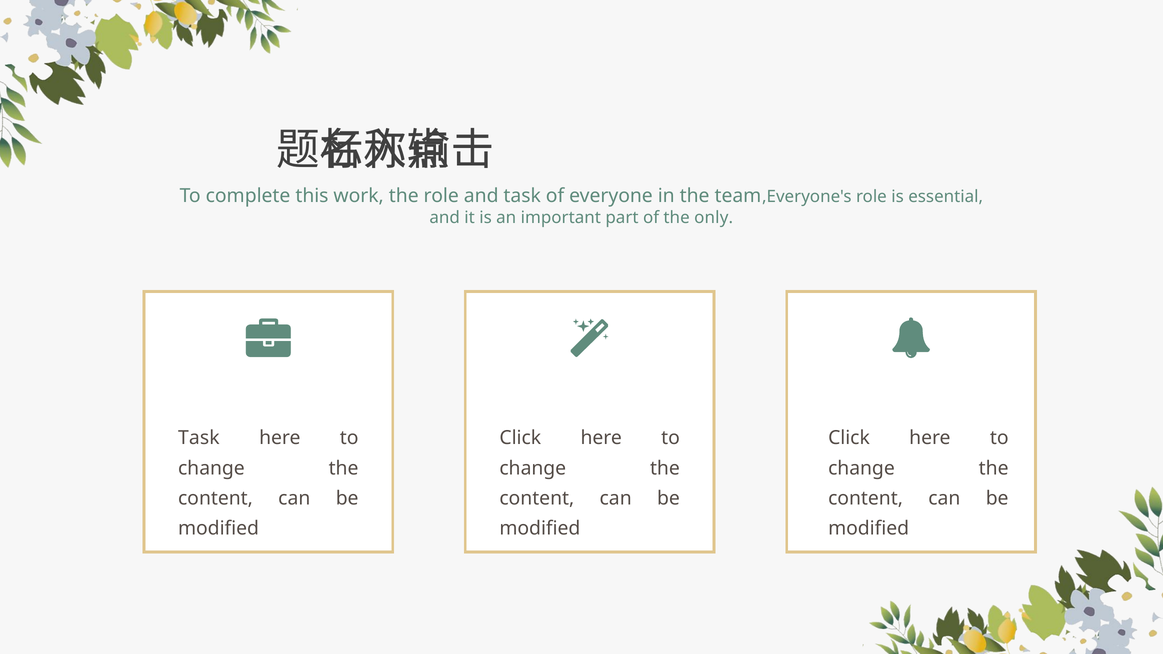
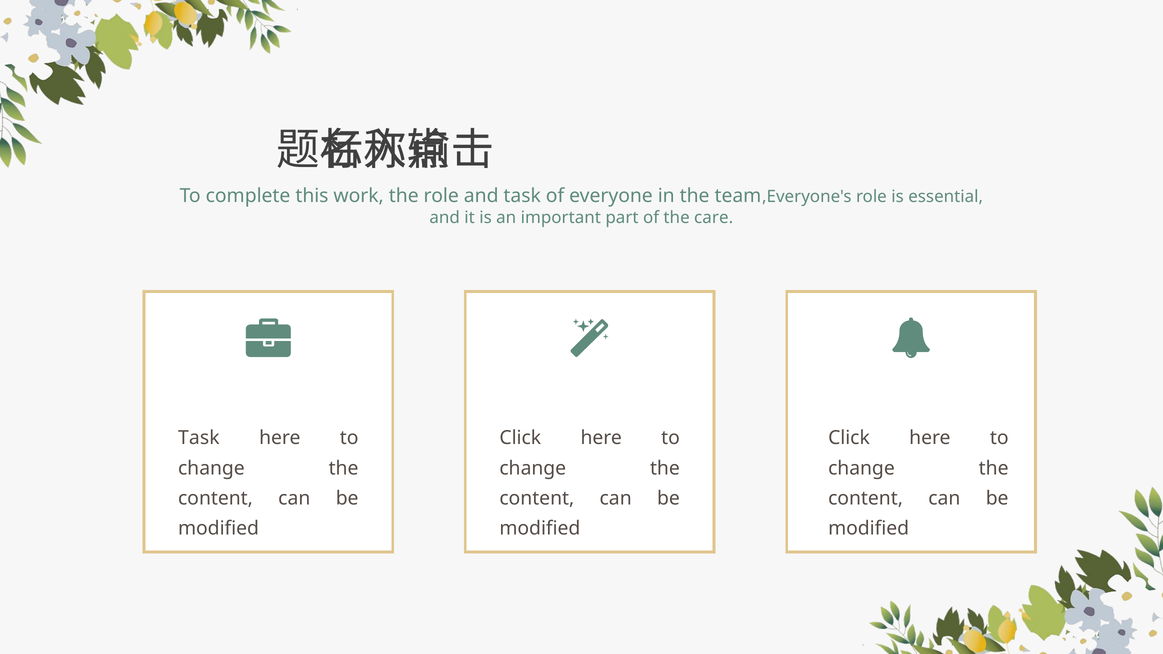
only: only -> care
